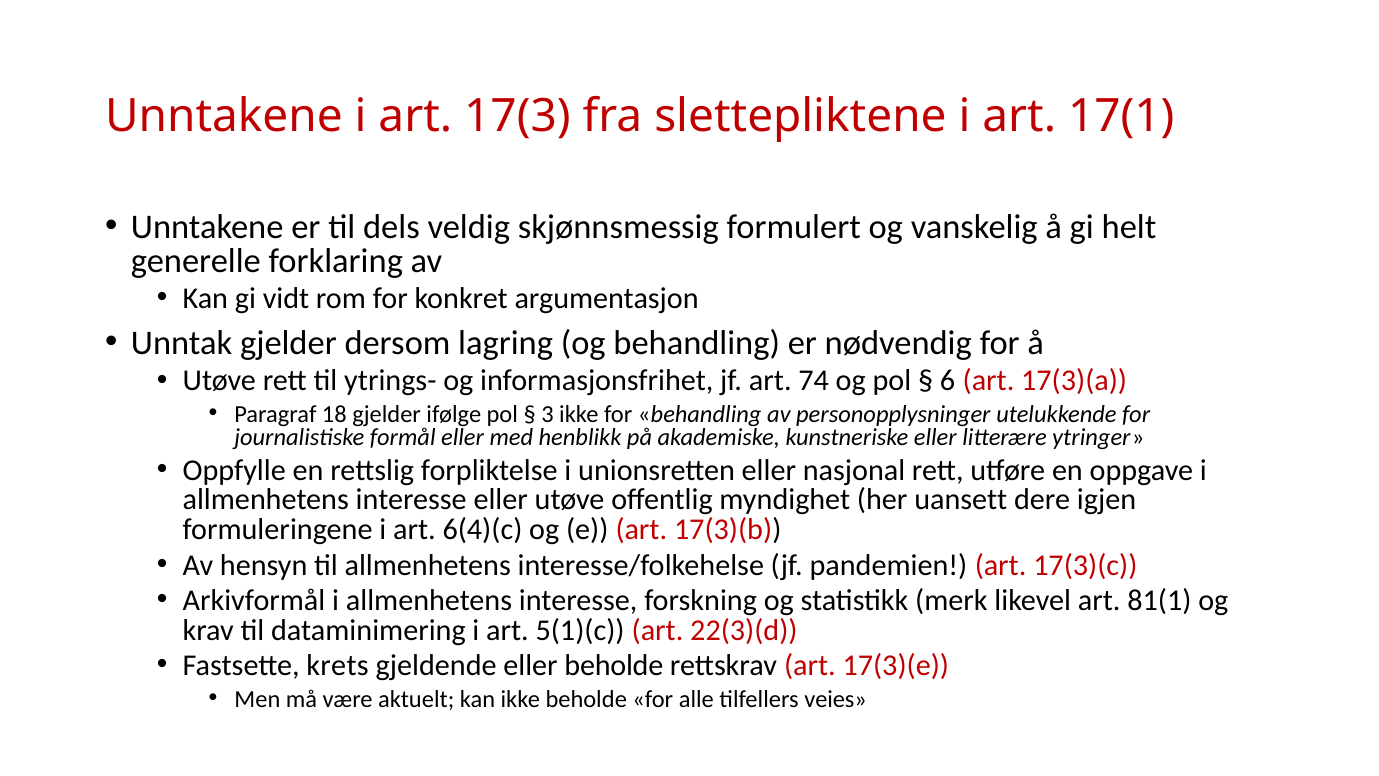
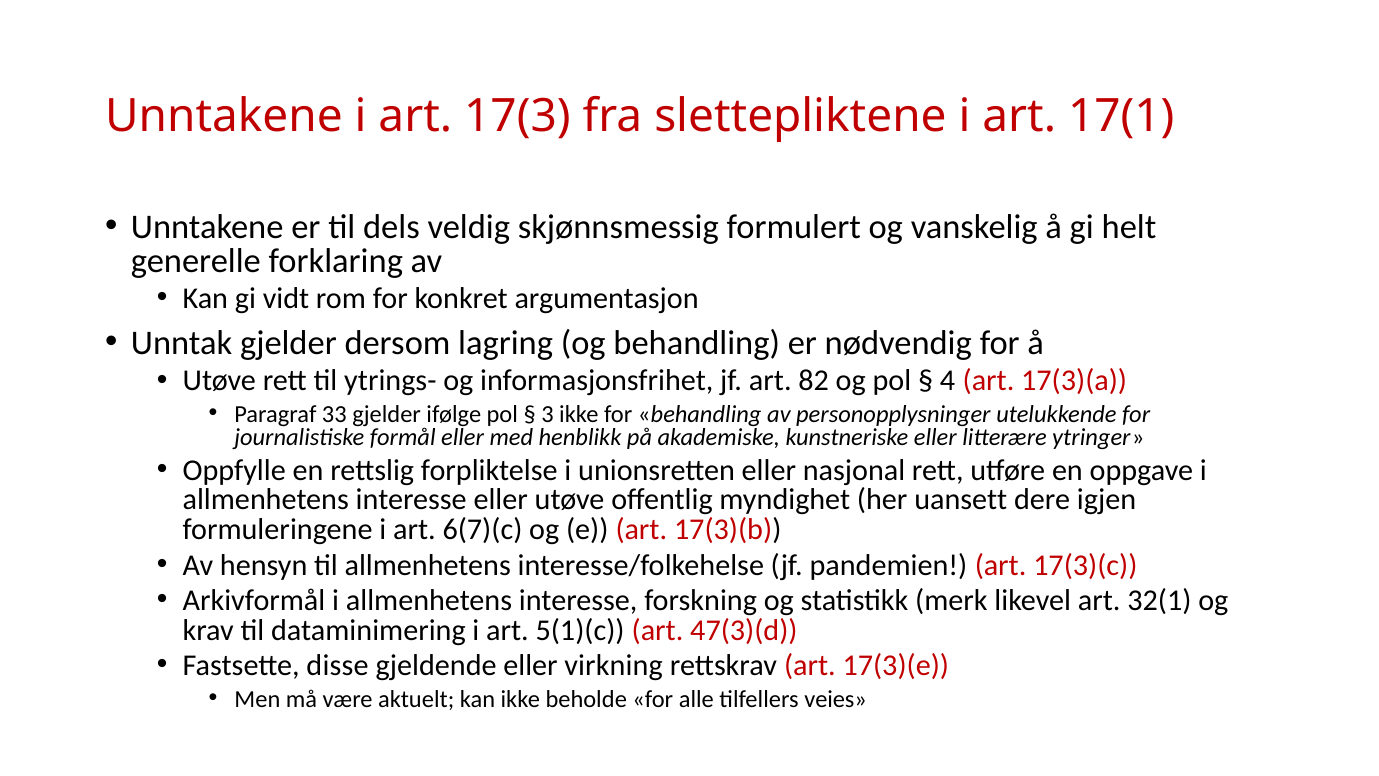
74: 74 -> 82
6: 6 -> 4
18: 18 -> 33
6(4)(c: 6(4)(c -> 6(7)(c
81(1: 81(1 -> 32(1
22(3)(d: 22(3)(d -> 47(3)(d
krets: krets -> disse
eller beholde: beholde -> virkning
